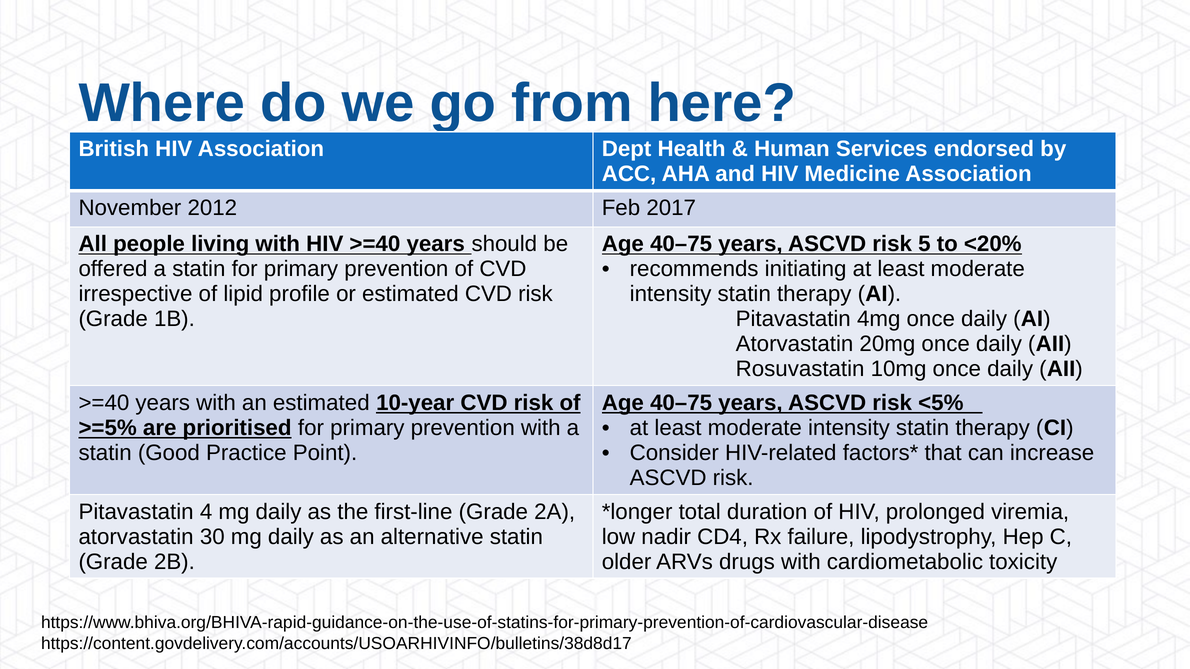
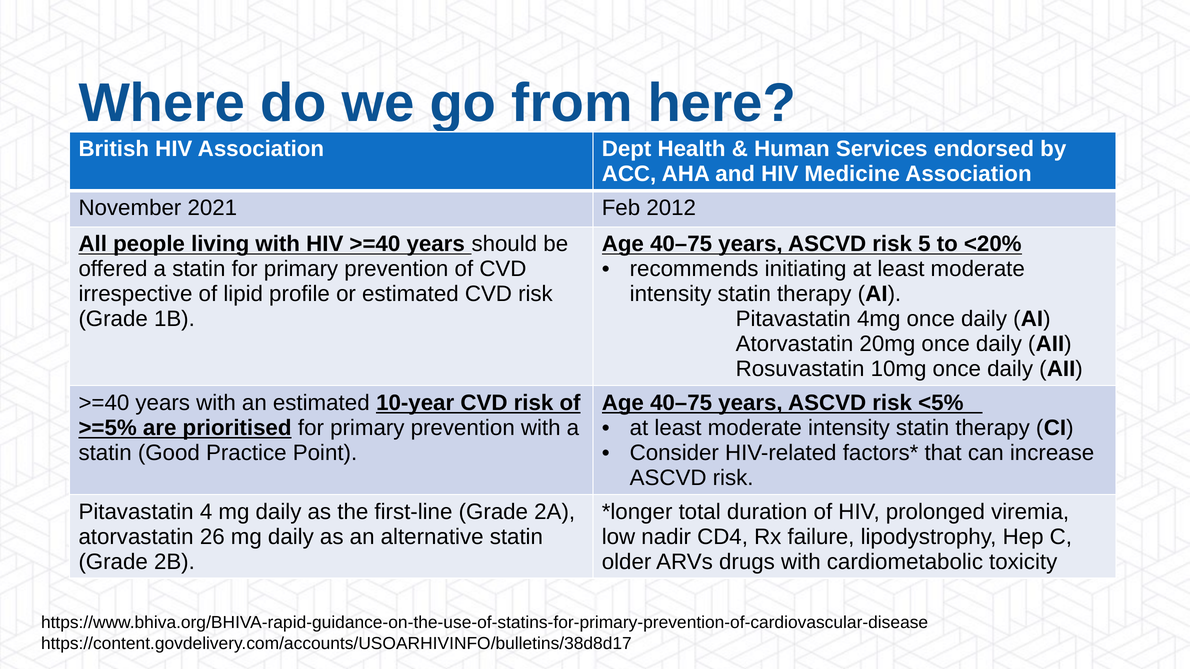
2012: 2012 -> 2021
2017: 2017 -> 2012
30: 30 -> 26
